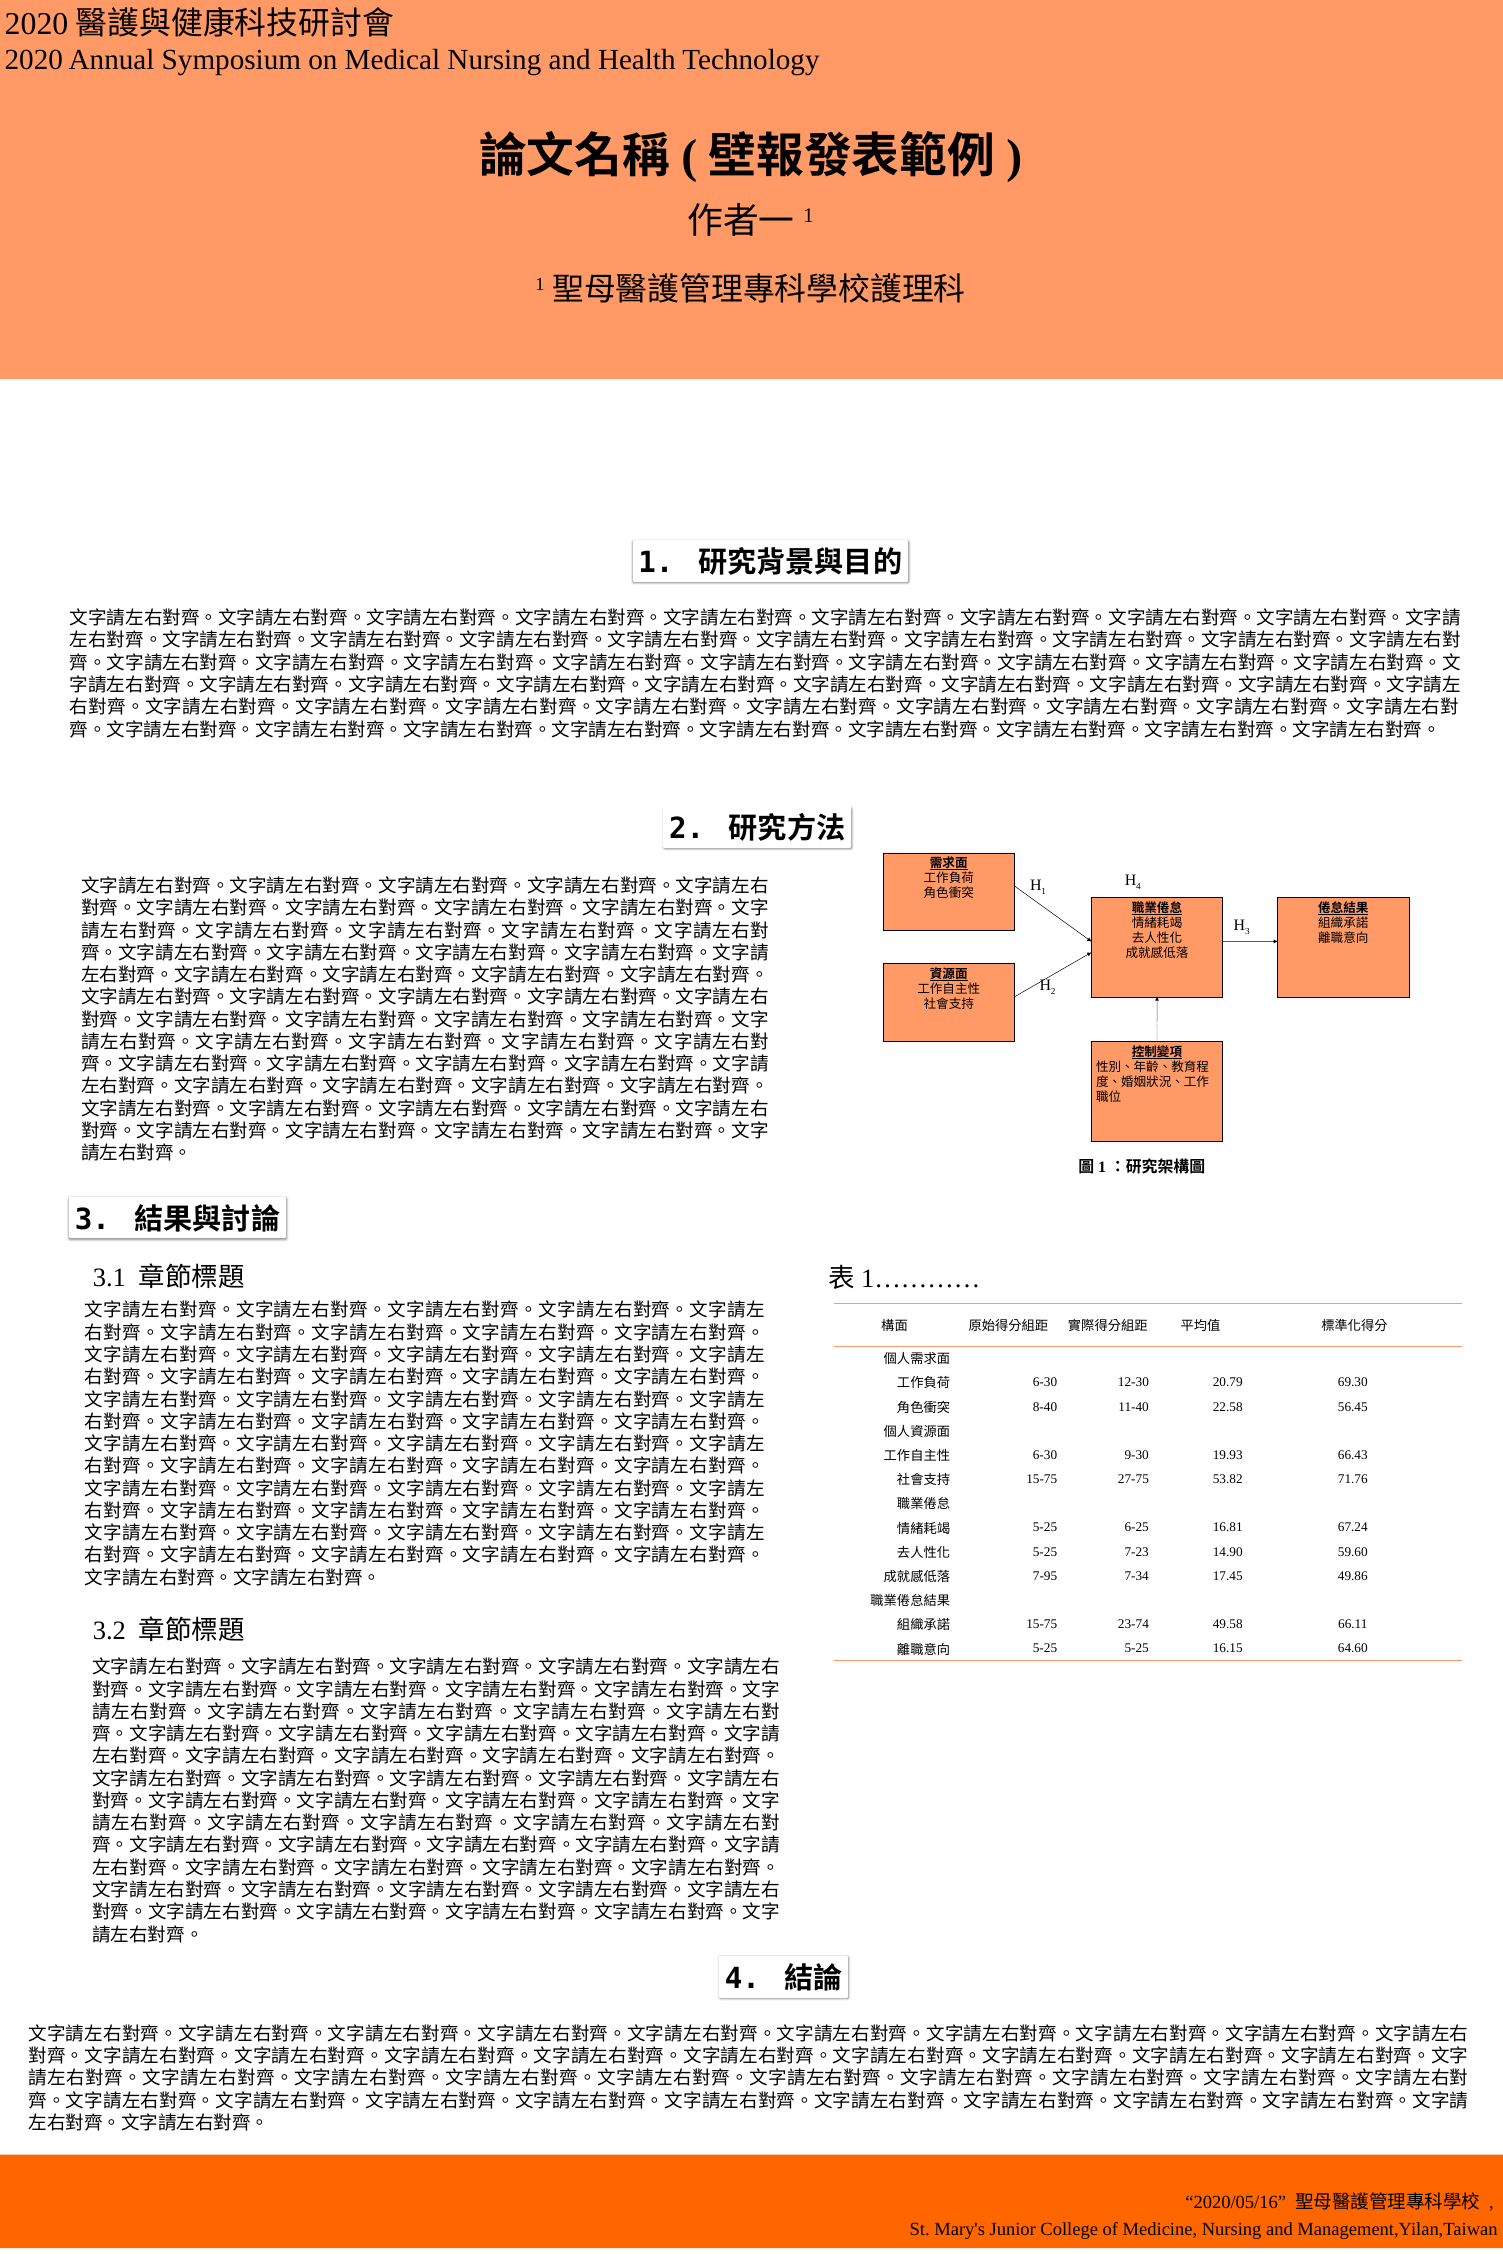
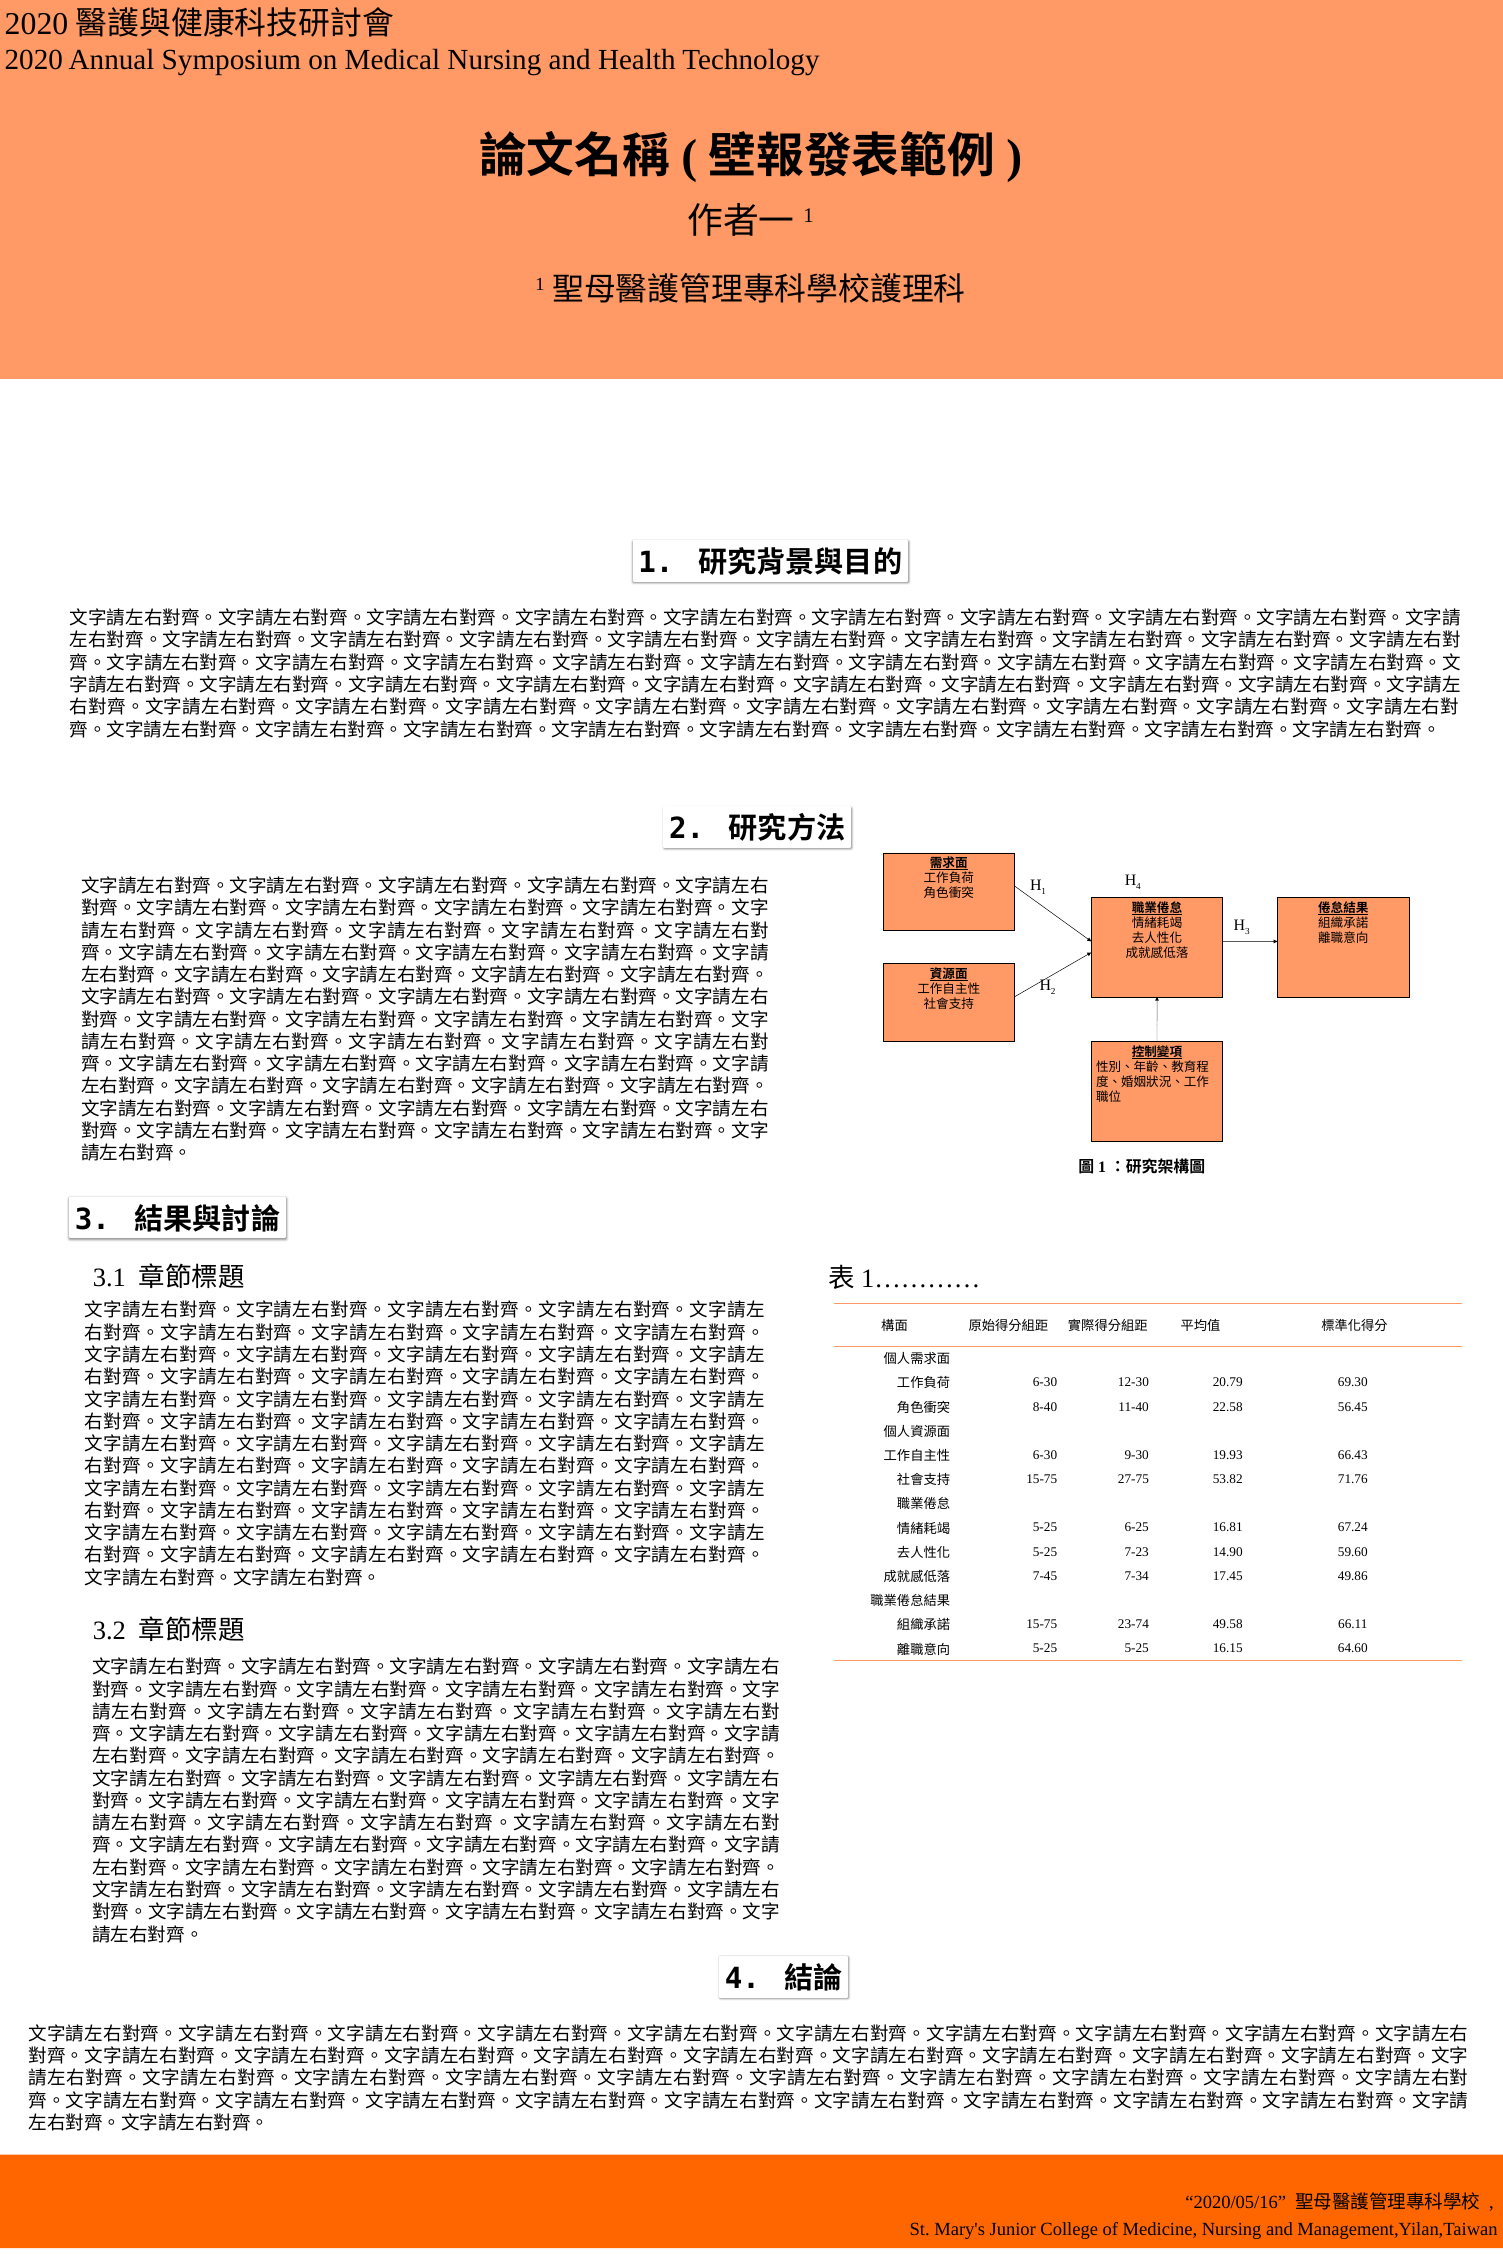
7-95: 7-95 -> 7-45
